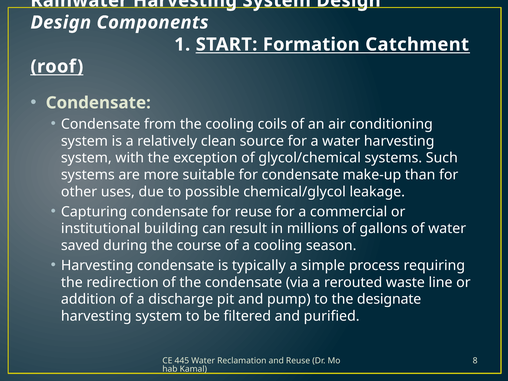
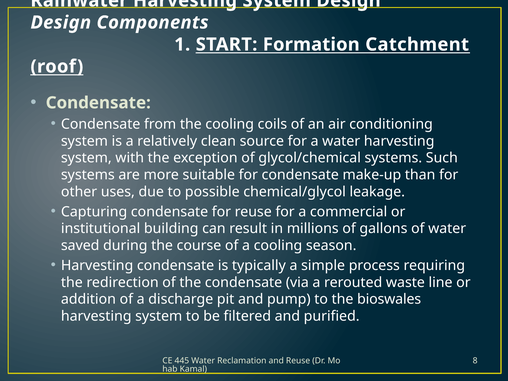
designate: designate -> bioswales
